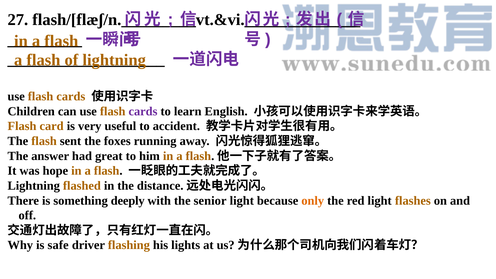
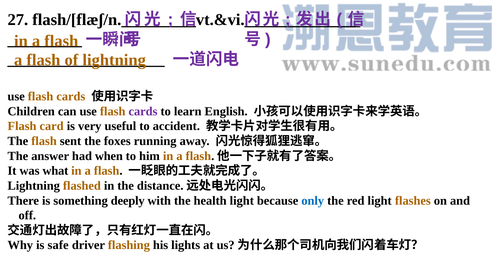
great: great -> when
hope: hope -> what
senior: senior -> health
only colour: orange -> blue
